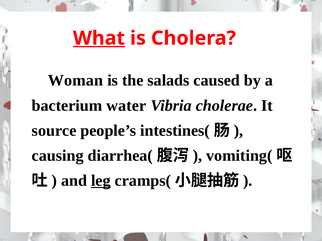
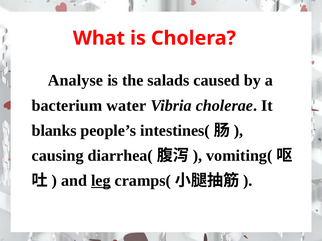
What underline: present -> none
Woman: Woman -> Analyse
source: source -> blanks
